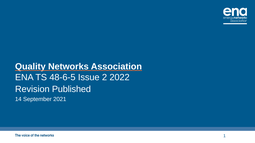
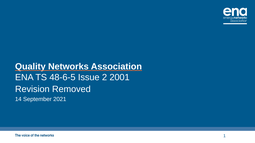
2022: 2022 -> 2001
Published: Published -> Removed
